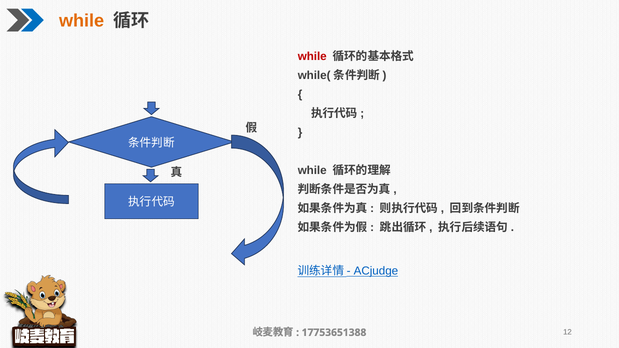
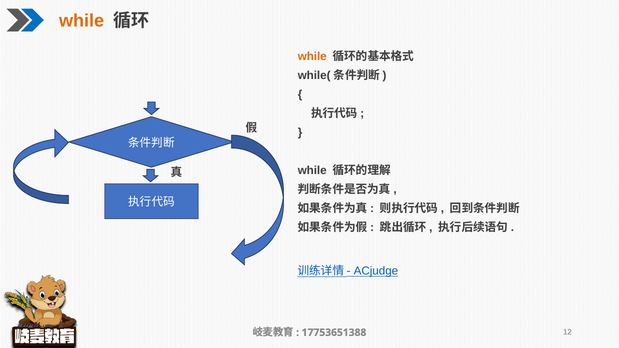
while at (312, 57) colour: red -> orange
